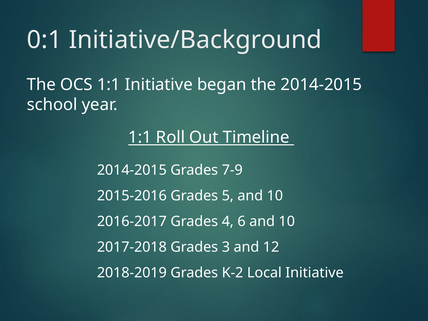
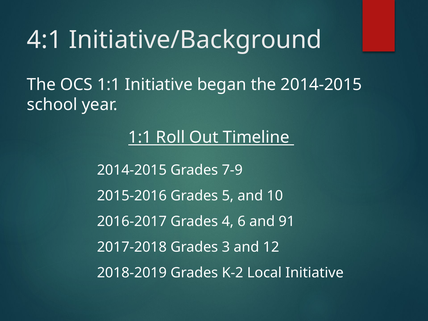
0:1: 0:1 -> 4:1
6 and 10: 10 -> 91
